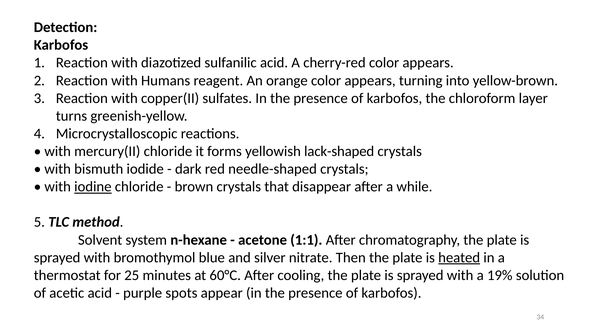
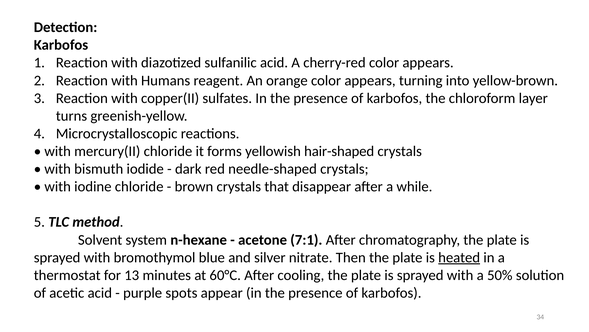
lack-shaped: lack-shaped -> hair-shaped
iodine underline: present -> none
1:1: 1:1 -> 7:1
25: 25 -> 13
19%: 19% -> 50%
